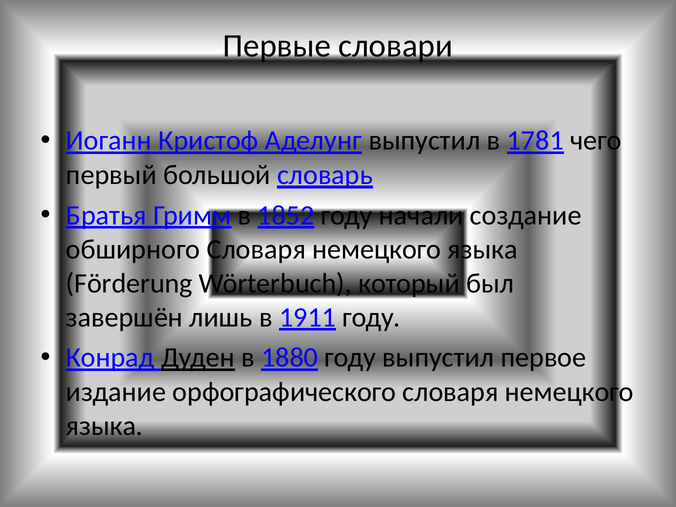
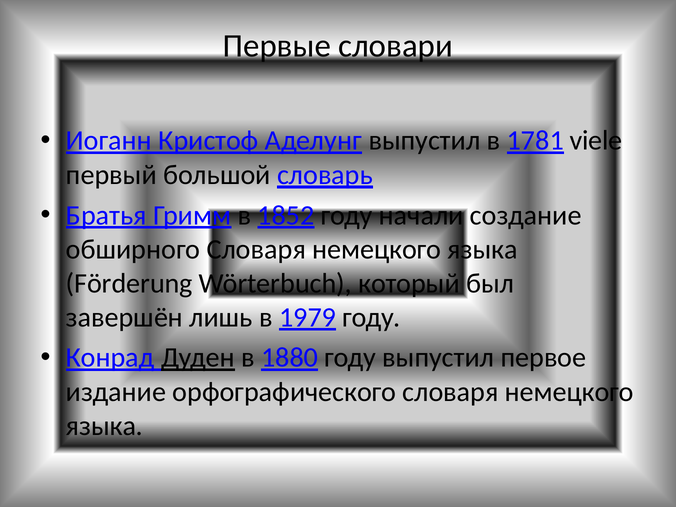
чего: чего -> viele
1911: 1911 -> 1979
